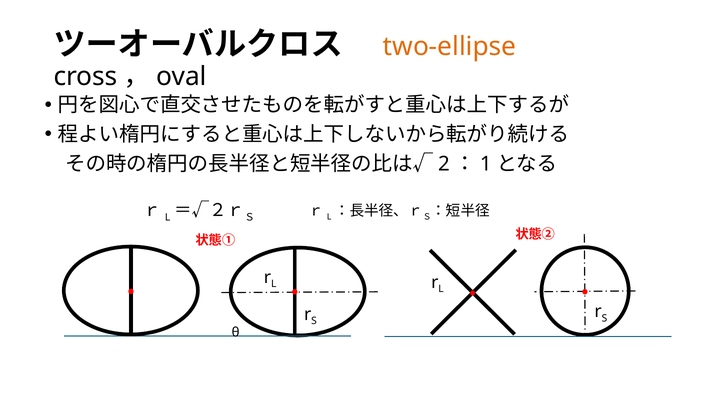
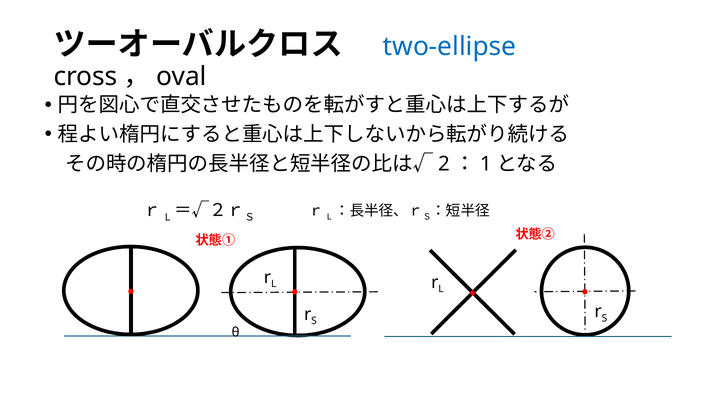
two-ellipse colour: orange -> blue
